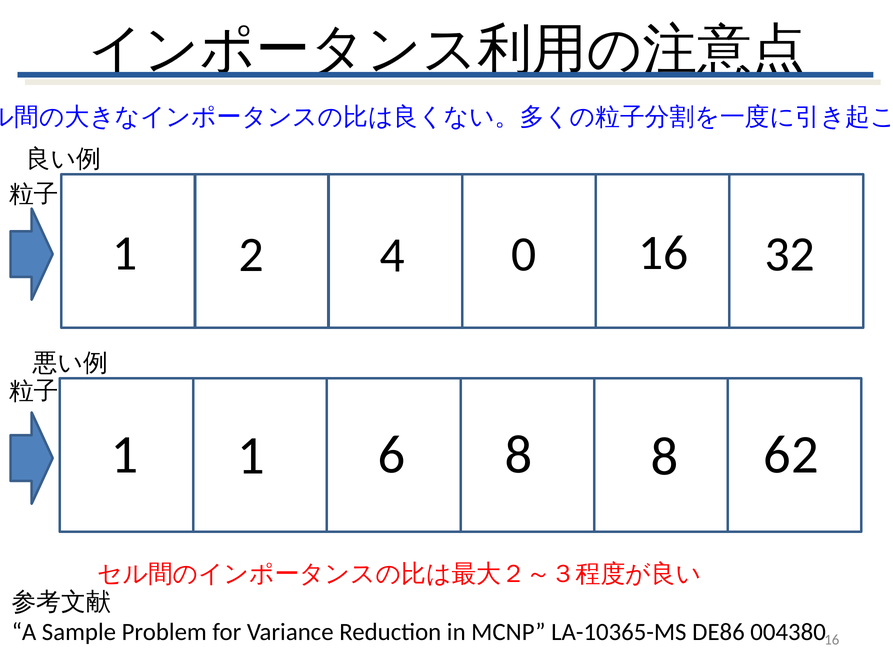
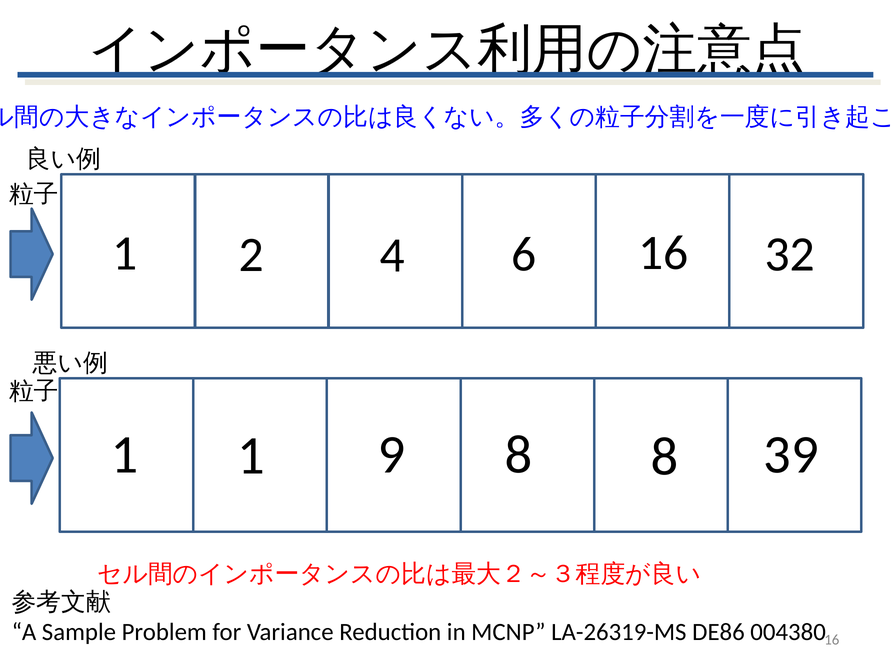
0: 0 -> 6
6: 6 -> 9
62: 62 -> 39
LA-10365-MS: LA-10365-MS -> LA-26319-MS
